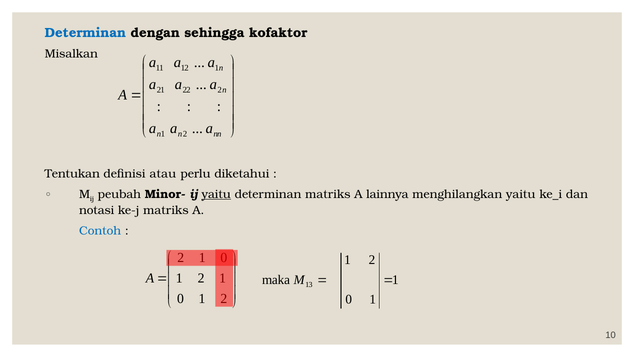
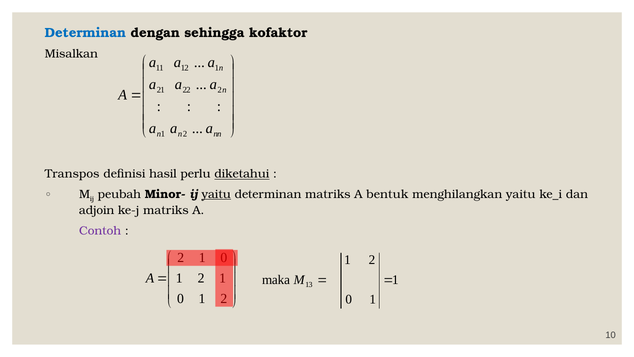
Tentukan: Tentukan -> Transpos
atau: atau -> hasil
diketahui underline: none -> present
lainnya: lainnya -> bentuk
notasi: notasi -> adjoin
Contoh colour: blue -> purple
